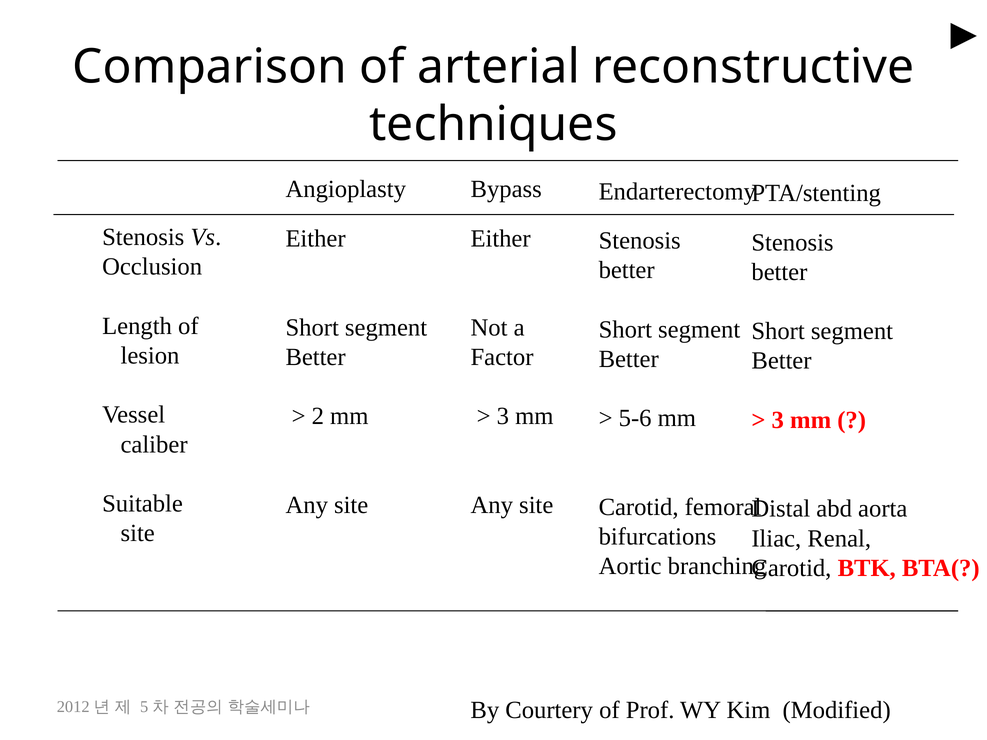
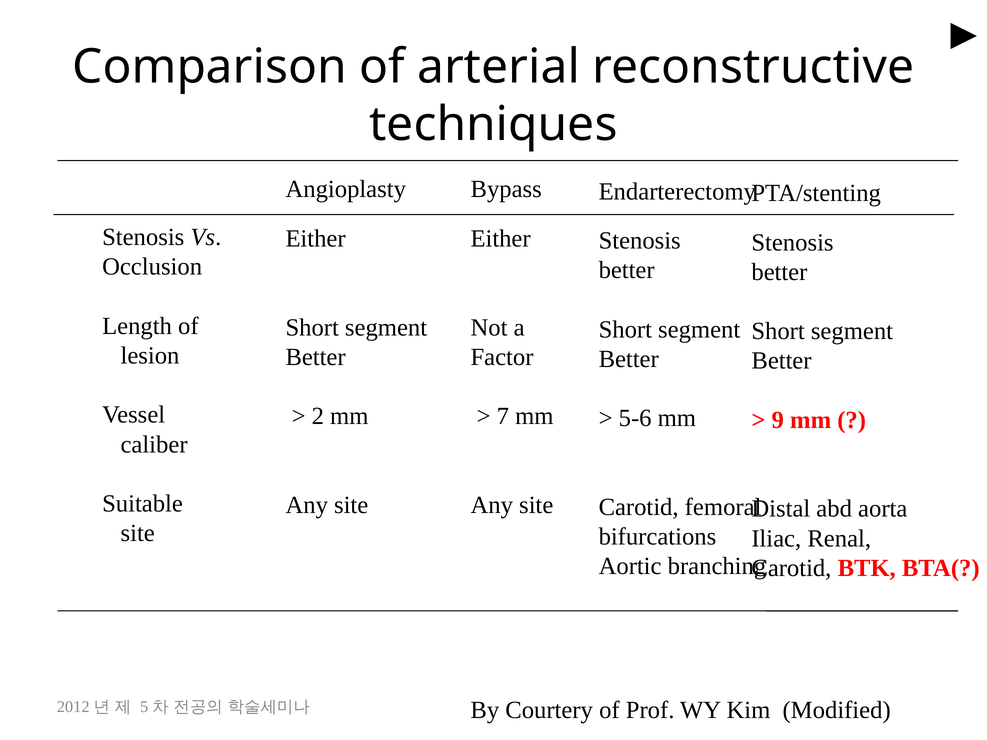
3 at (503, 416): 3 -> 7
3 at (778, 420): 3 -> 9
